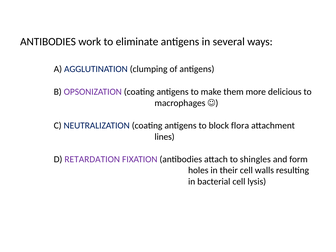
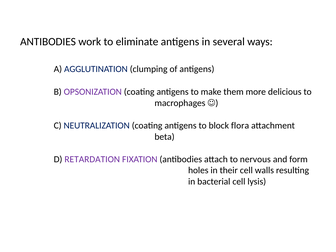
lines: lines -> beta
shingles: shingles -> nervous
